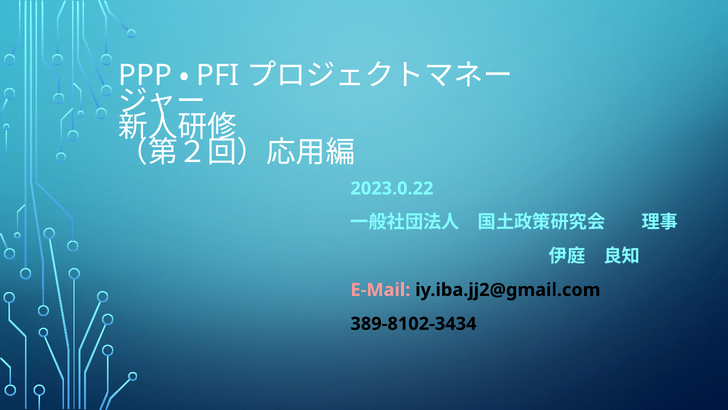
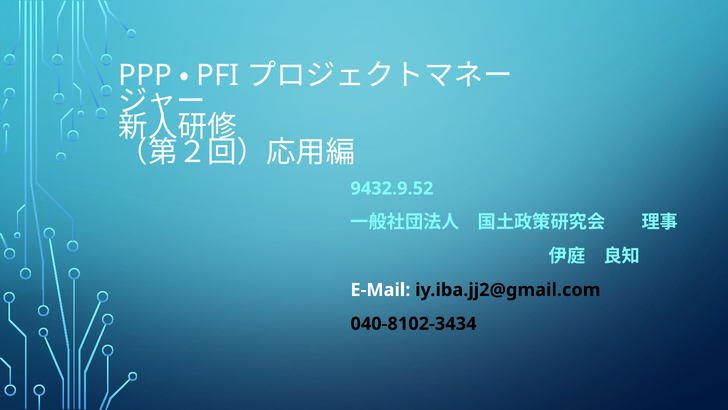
2023.0.22: 2023.0.22 -> 9432.9.52
E-Mail colour: pink -> white
389-8102-3434: 389-8102-3434 -> 040-8102-3434
